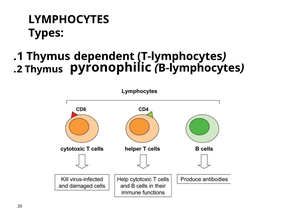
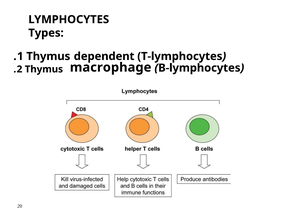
pyronophilic: pyronophilic -> macrophage
